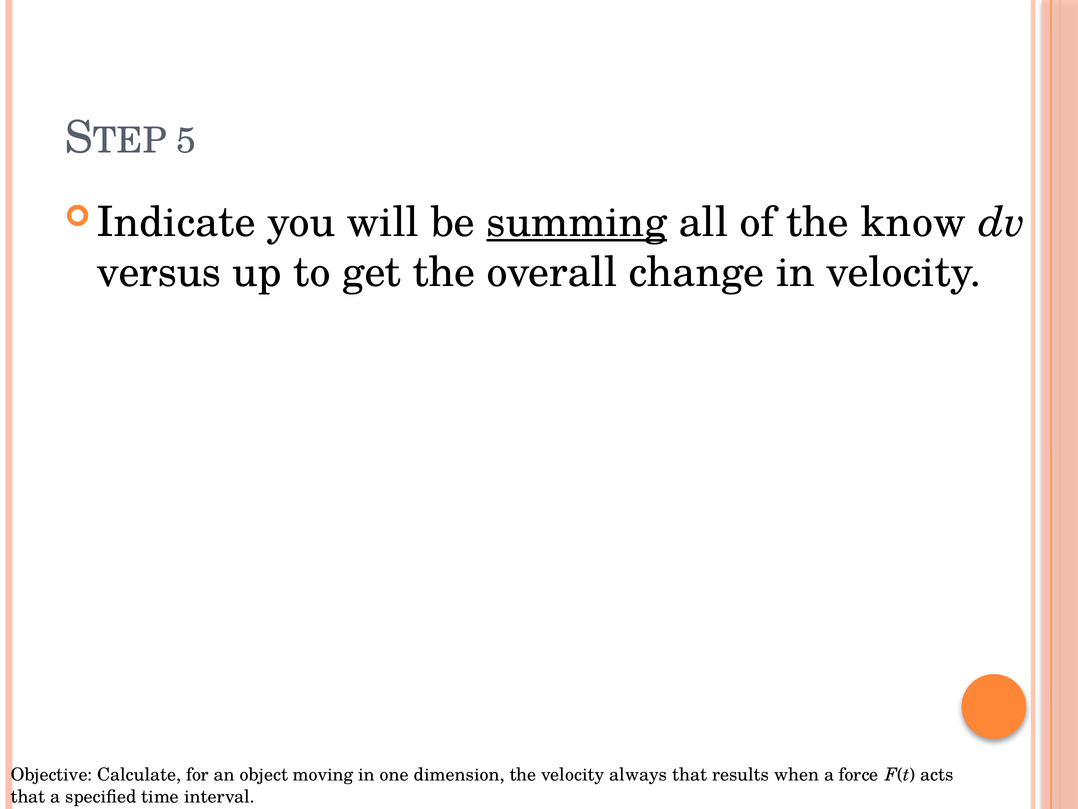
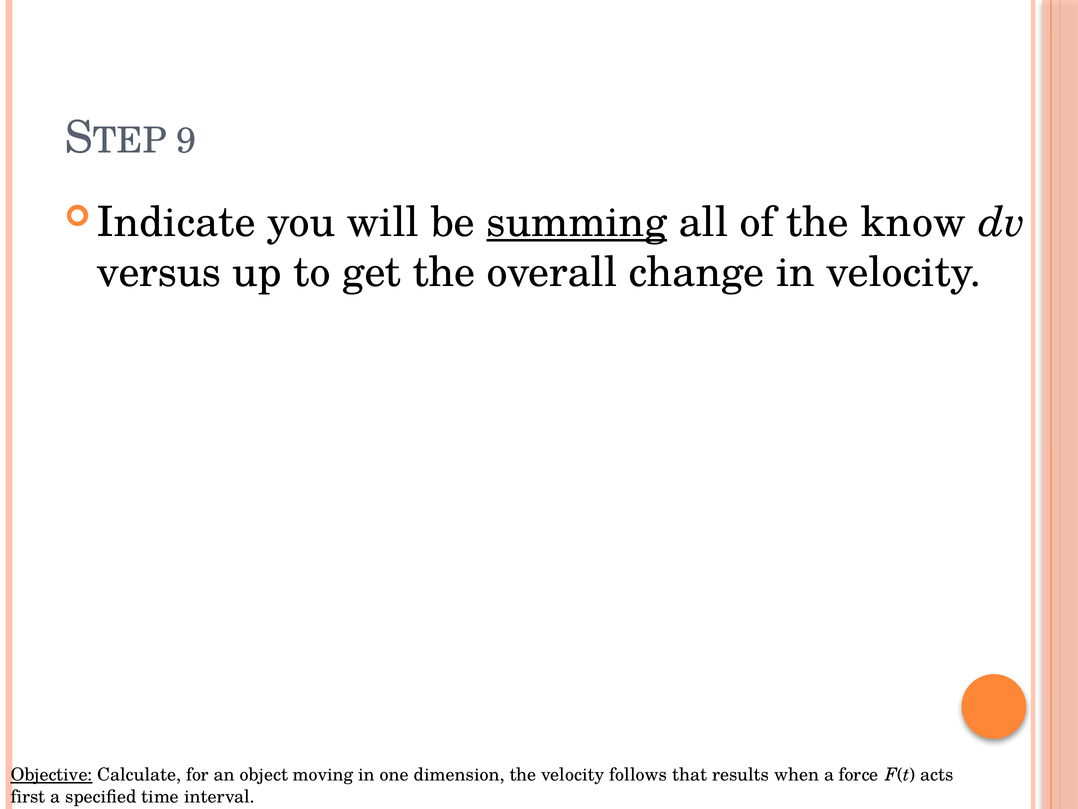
5: 5 -> 9
Objective underline: none -> present
always: always -> follows
that at (28, 796): that -> first
